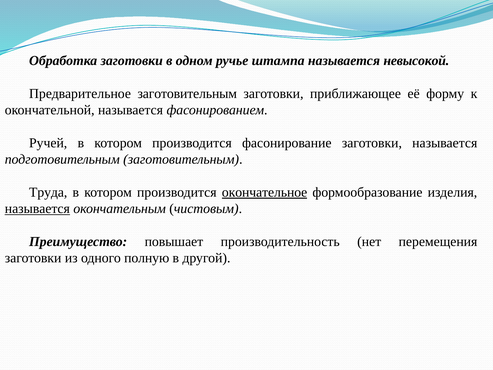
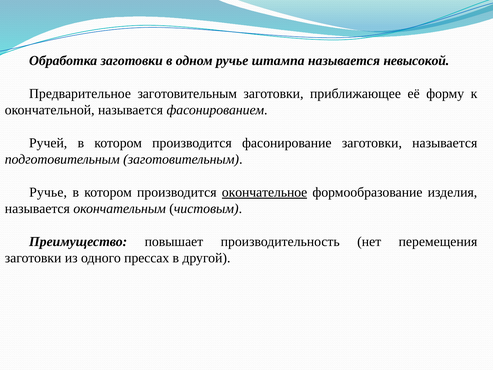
Труда at (48, 192): Труда -> Ручье
называется at (37, 209) underline: present -> none
полную: полную -> прессах
